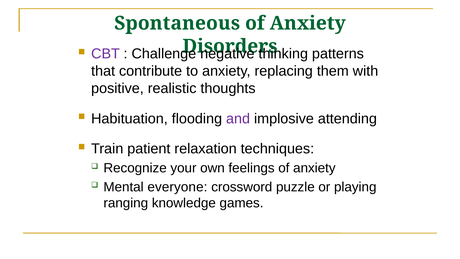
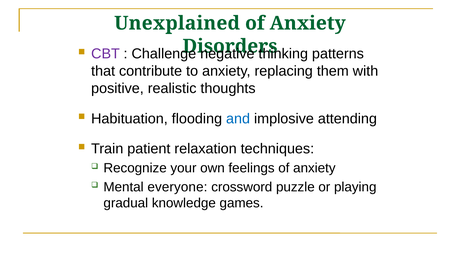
Spontaneous: Spontaneous -> Unexplained
and colour: purple -> blue
ranging: ranging -> gradual
